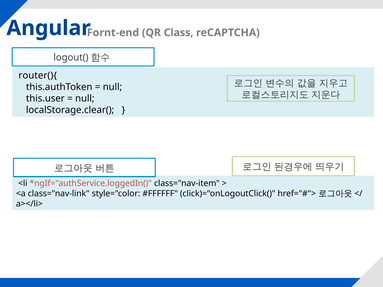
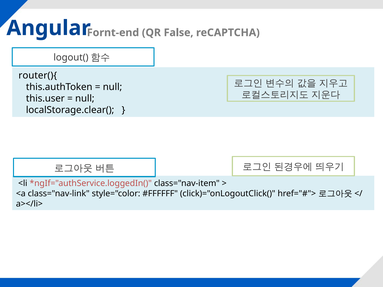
Class: Class -> False
